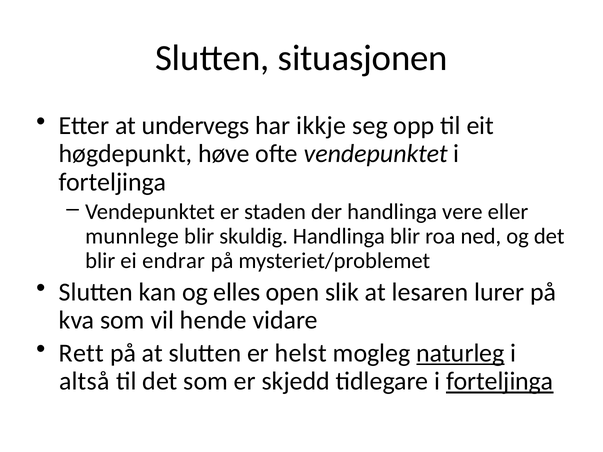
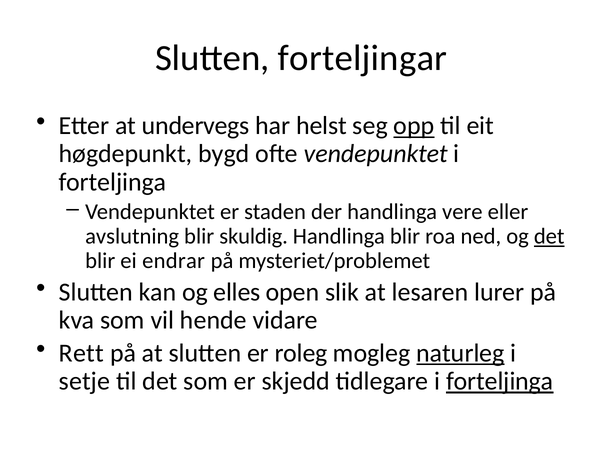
situasjonen: situasjonen -> forteljingar
ikkje: ikkje -> helst
opp underline: none -> present
høve: høve -> bygd
munnlege: munnlege -> avslutning
det at (549, 237) underline: none -> present
helst: helst -> roleg
altså: altså -> setje
